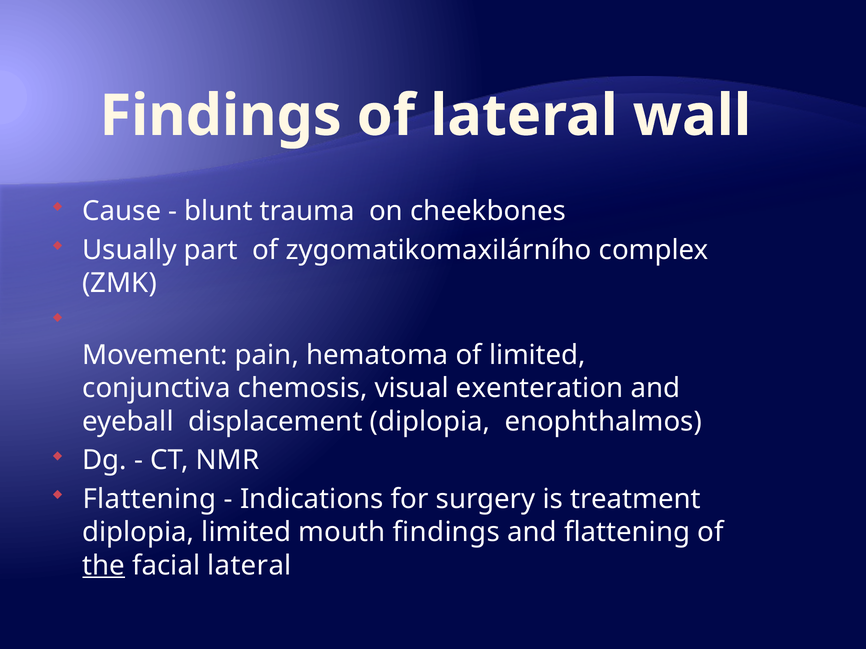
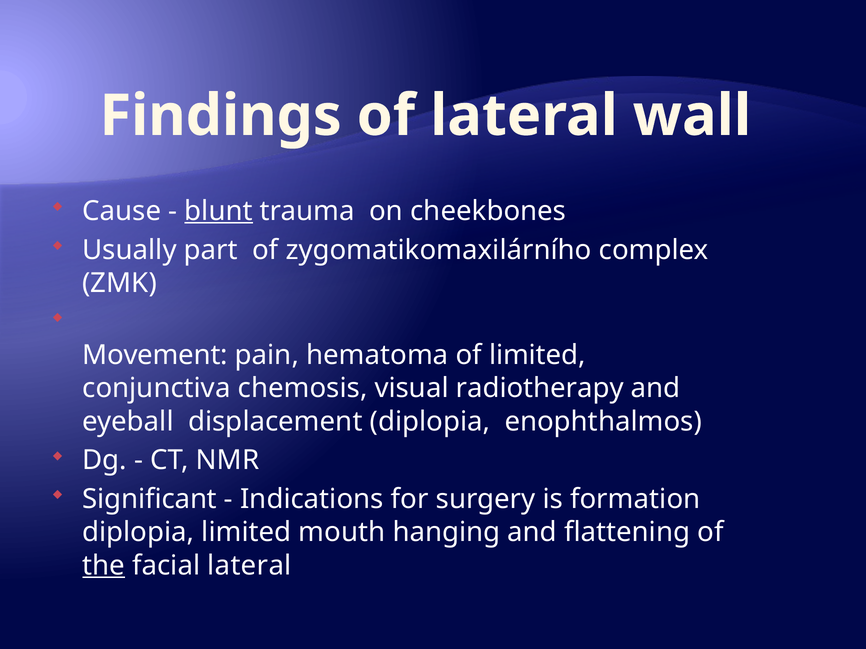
blunt underline: none -> present
exenteration: exenteration -> radiotherapy
Flattening at (149, 500): Flattening -> Significant
treatment: treatment -> formation
mouth findings: findings -> hanging
